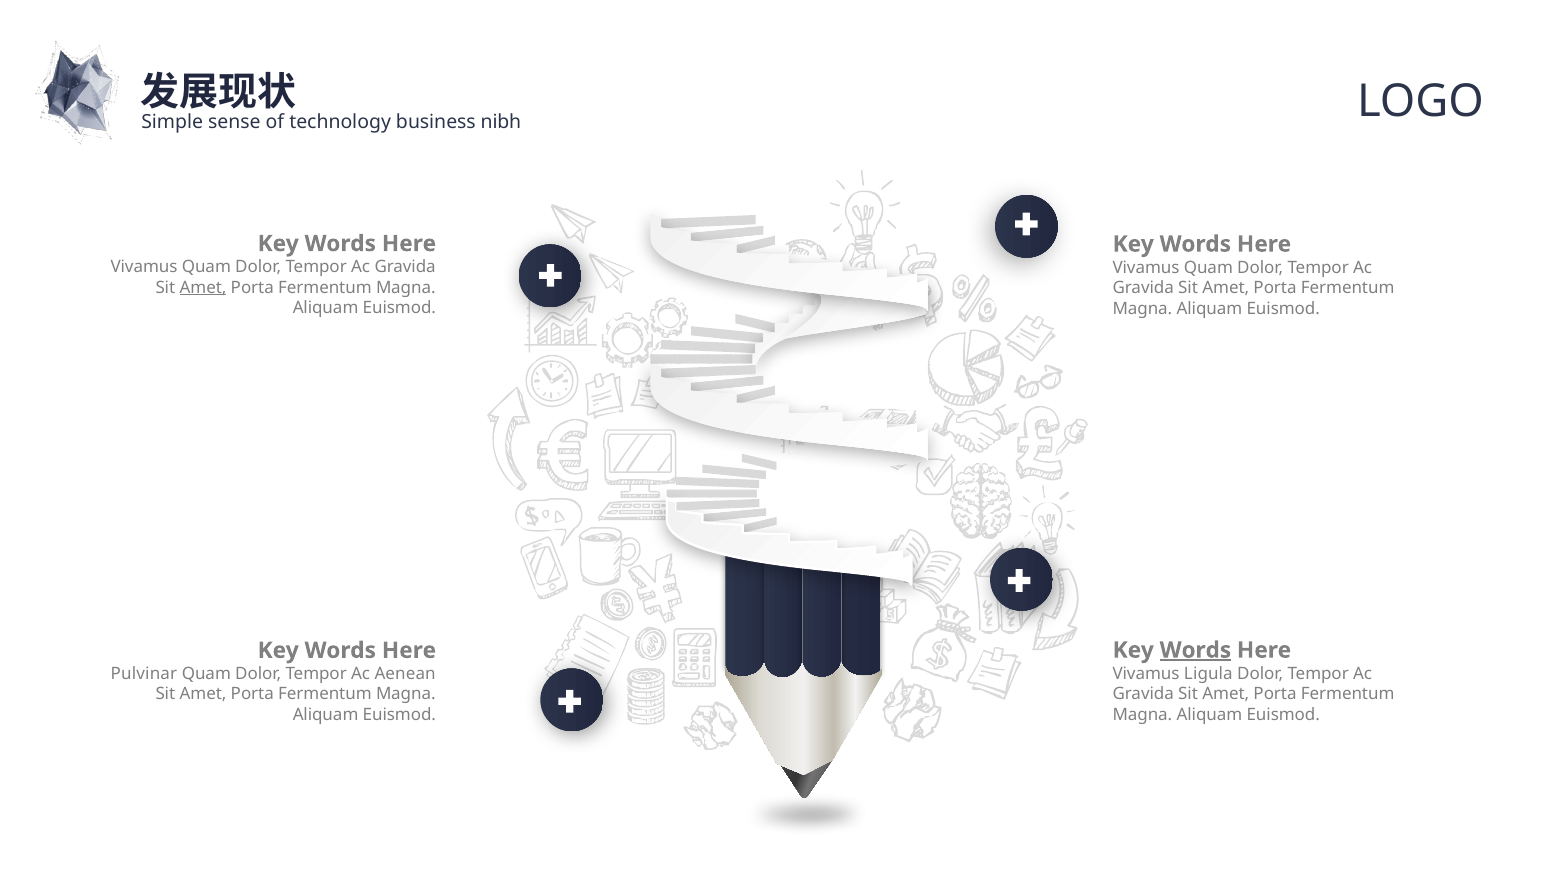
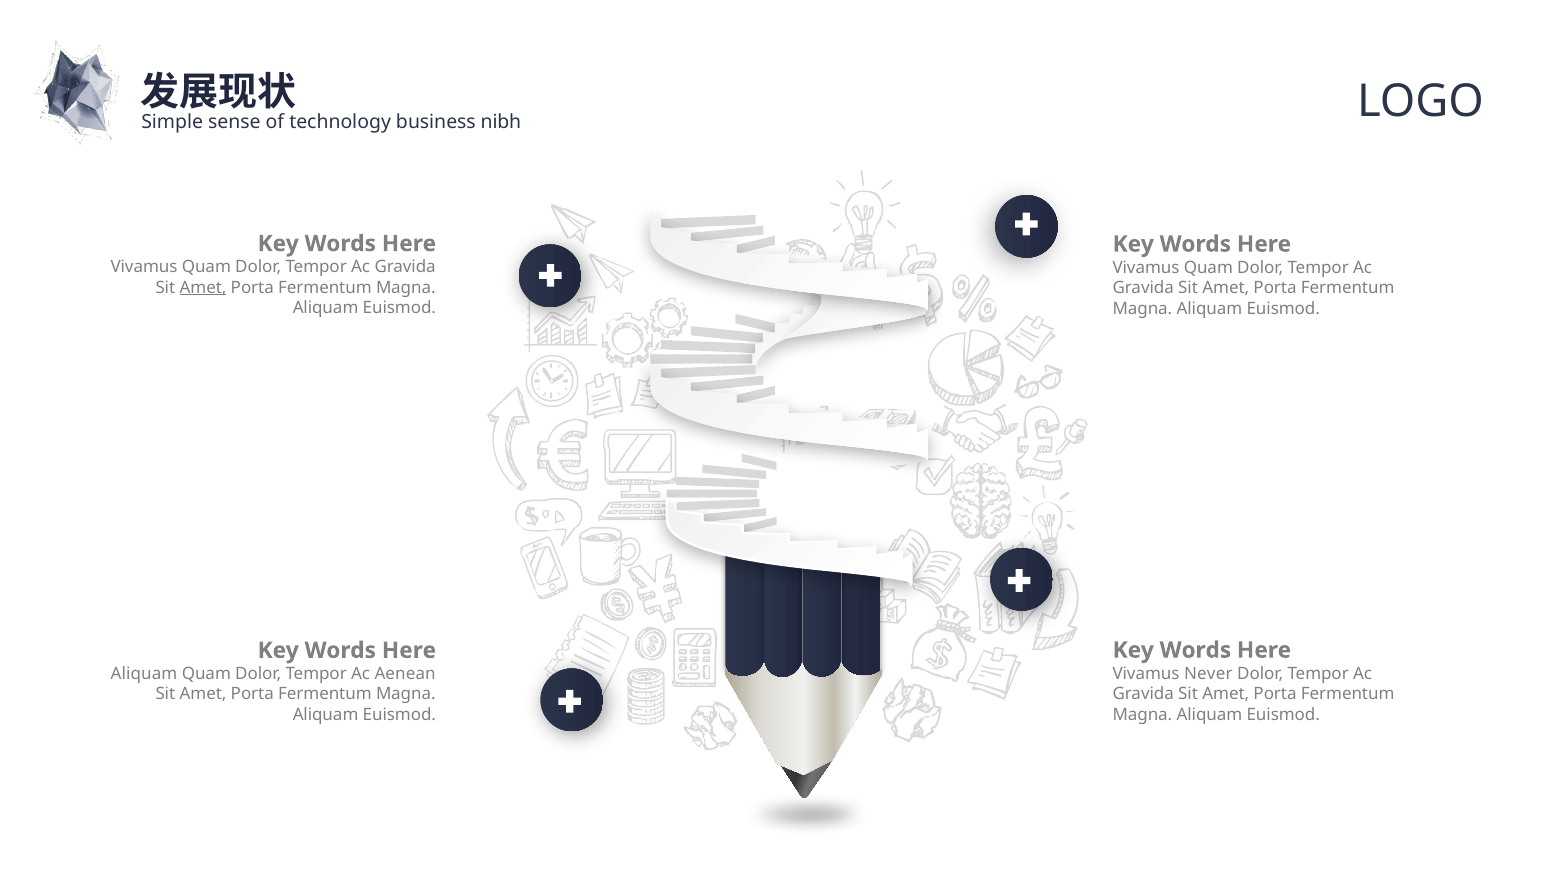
Words at (1195, 650) underline: present -> none
Ligula: Ligula -> Never
Pulvinar at (144, 674): Pulvinar -> Aliquam
